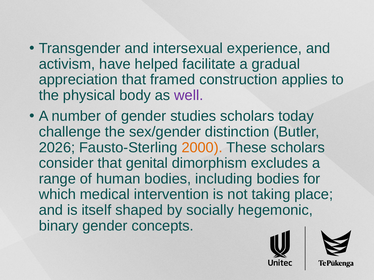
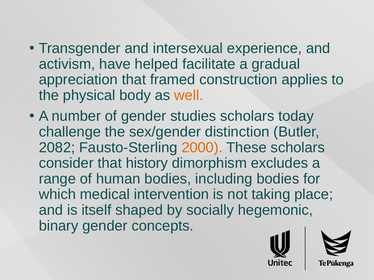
well colour: purple -> orange
2026: 2026 -> 2082
genital: genital -> history
